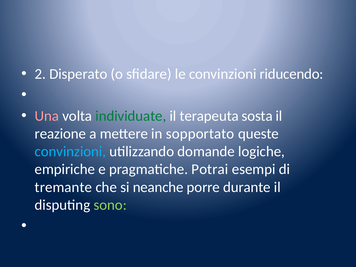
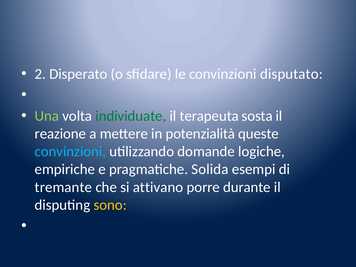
riducendo: riducendo -> disputato
Una colour: pink -> light green
sopportato: sopportato -> potenzialità
Potrai: Potrai -> Solida
neanche: neanche -> attivano
sono colour: light green -> yellow
